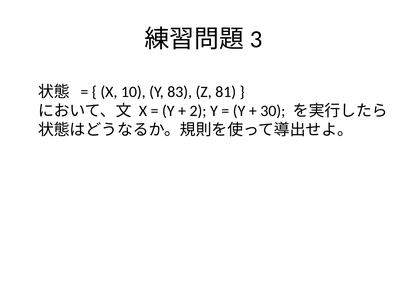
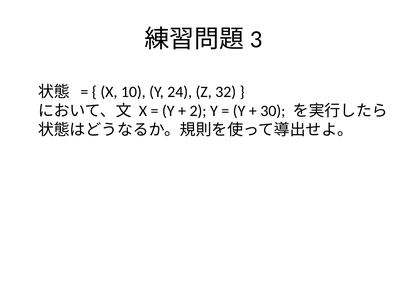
83: 83 -> 24
81: 81 -> 32
